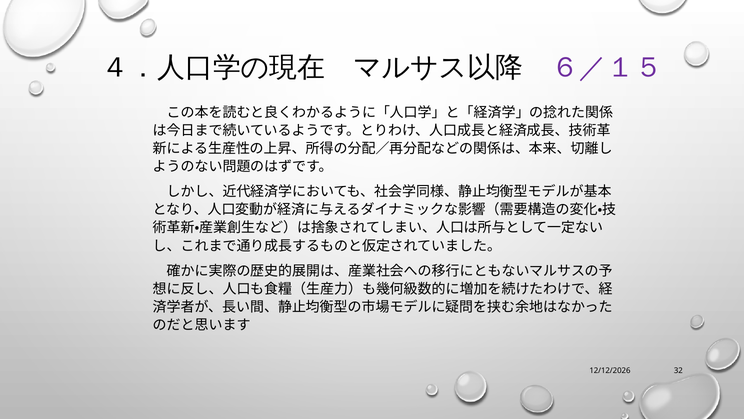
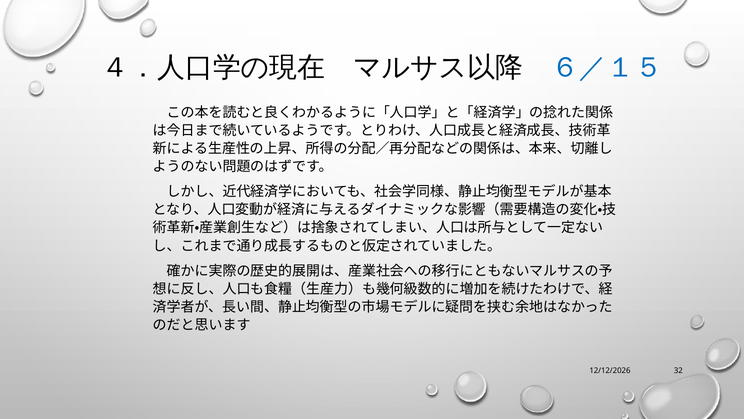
６／１５ colour: purple -> blue
